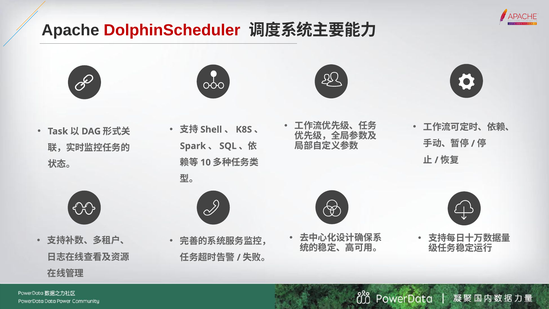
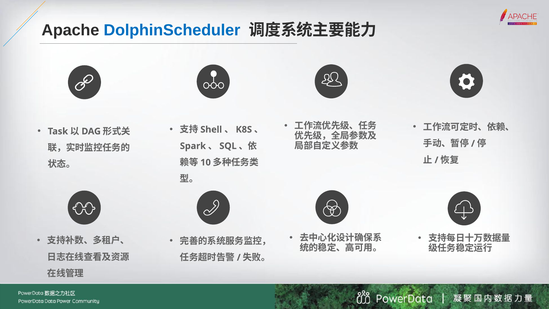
DolphinScheduler colour: red -> blue
